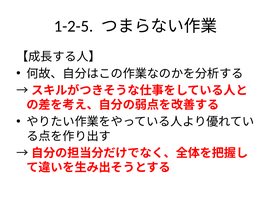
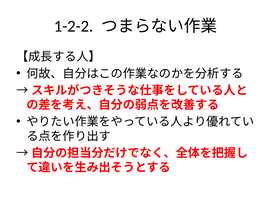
1-2-5: 1-2-5 -> 1-2-2
